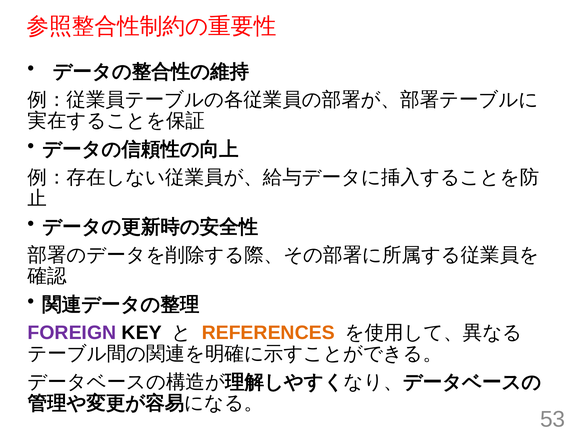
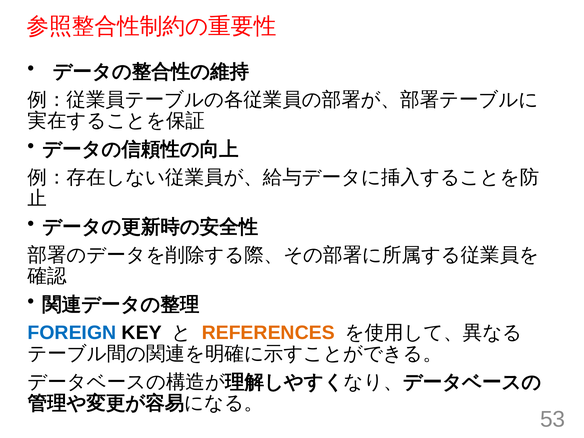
FOREIGN colour: purple -> blue
